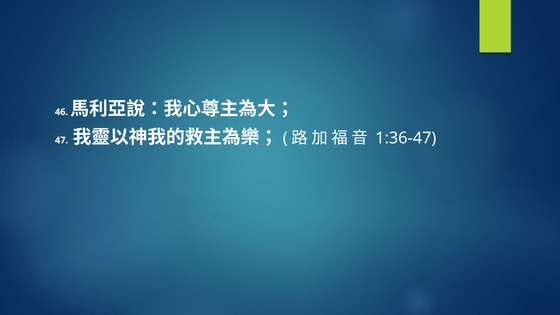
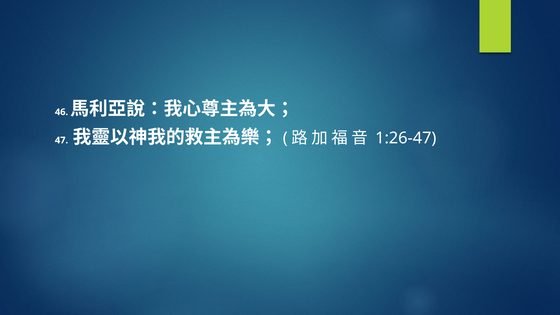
1:36-47: 1:36-47 -> 1:26-47
